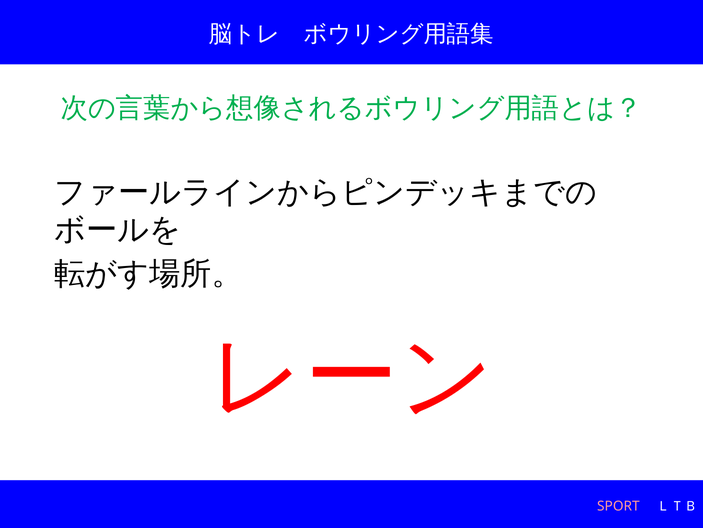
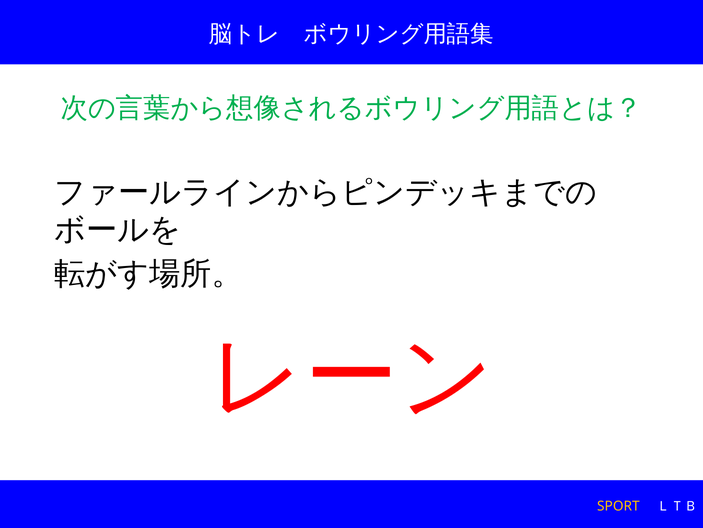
SPORT colour: pink -> yellow
